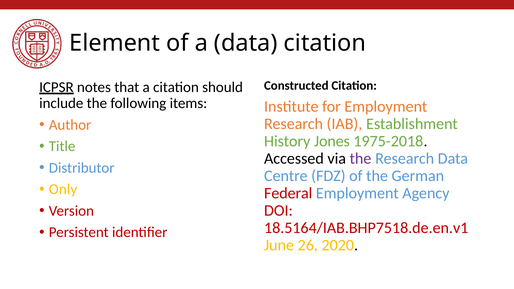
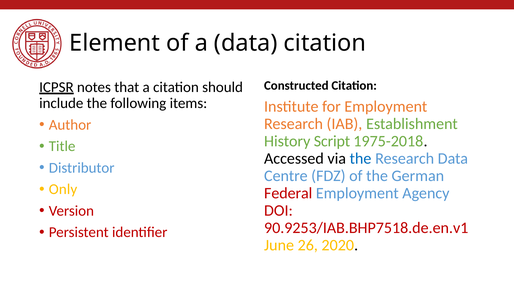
Jones: Jones -> Script
the at (361, 159) colour: purple -> blue
18.5164/IAB.BHP7518.de.en.v1: 18.5164/IAB.BHP7518.de.en.v1 -> 90.9253/IAB.BHP7518.de.en.v1
